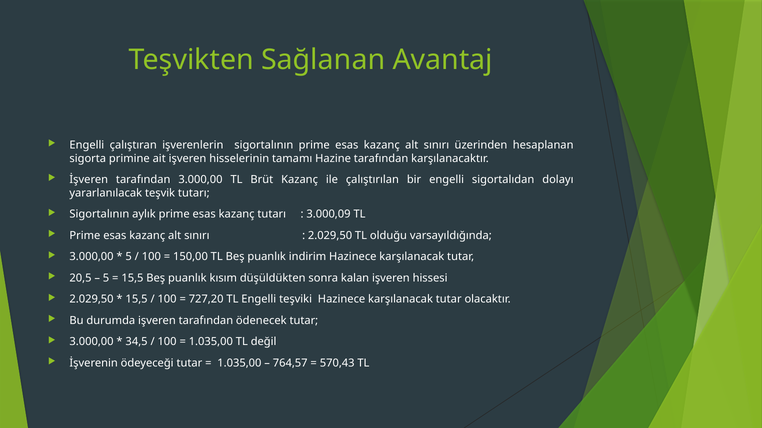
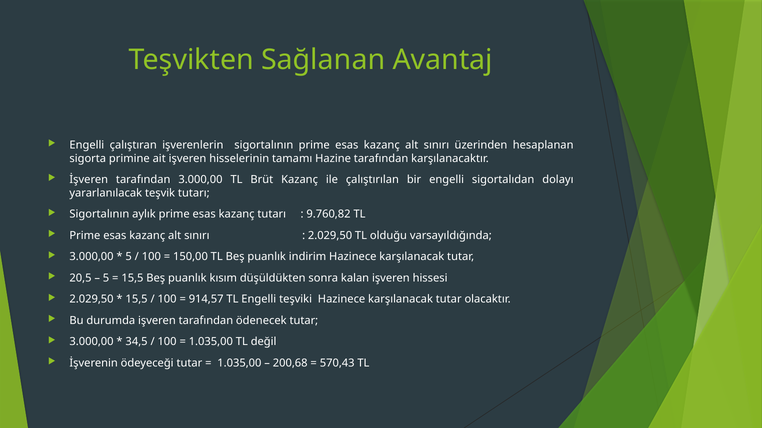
3.000,09: 3.000,09 -> 9.760,82
727,20: 727,20 -> 914,57
764,57: 764,57 -> 200,68
